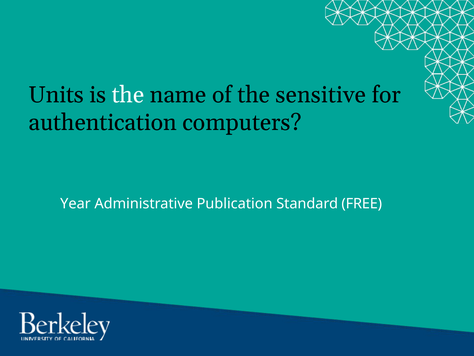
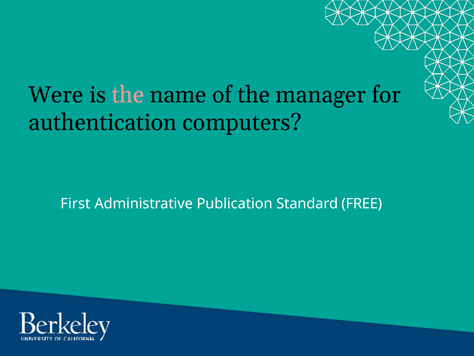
Units: Units -> Were
the at (128, 95) colour: white -> pink
sensitive: sensitive -> manager
Year: Year -> First
